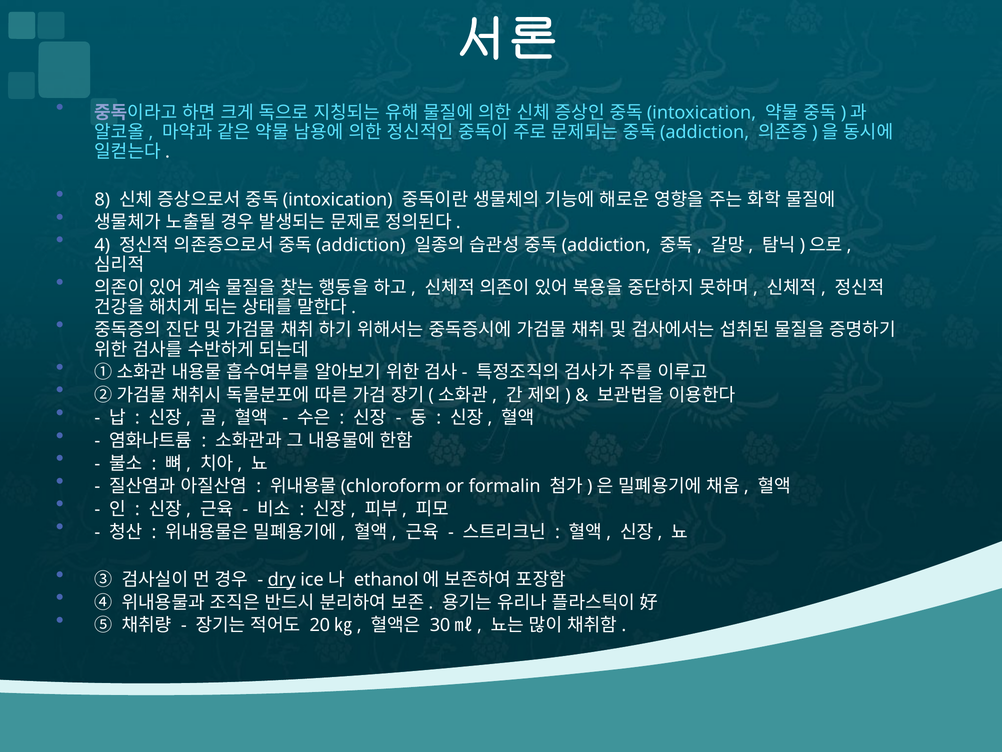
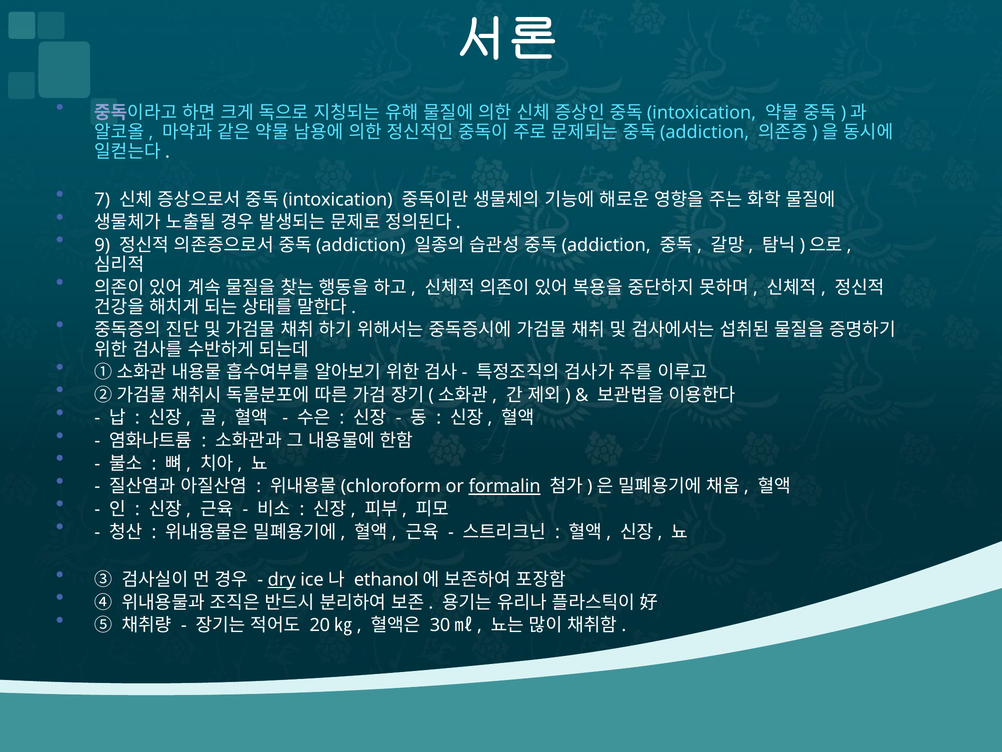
8: 8 -> 7
4: 4 -> 9
formalin underline: none -> present
